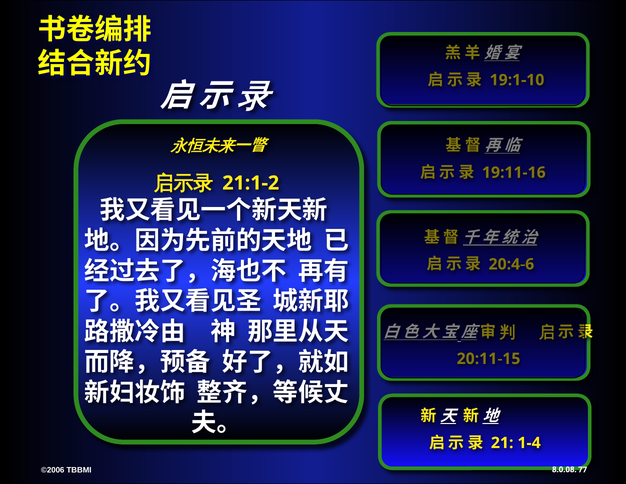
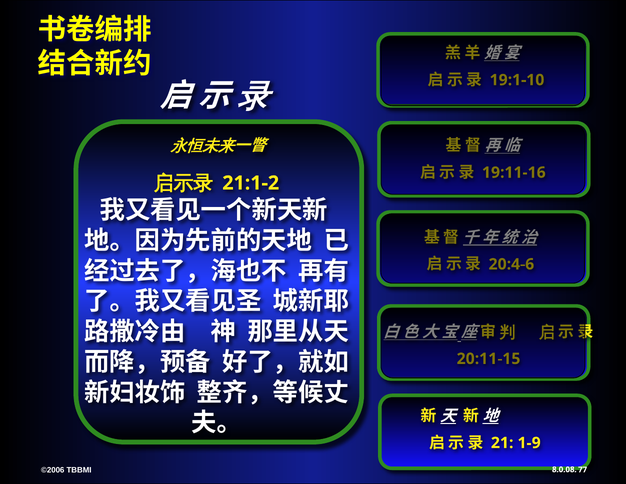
1-4: 1-4 -> 1-9
